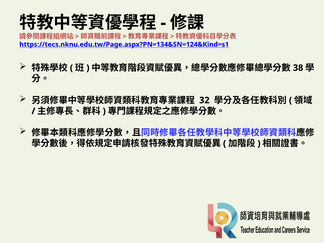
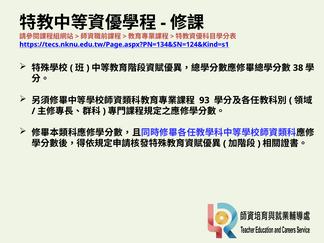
32: 32 -> 93
